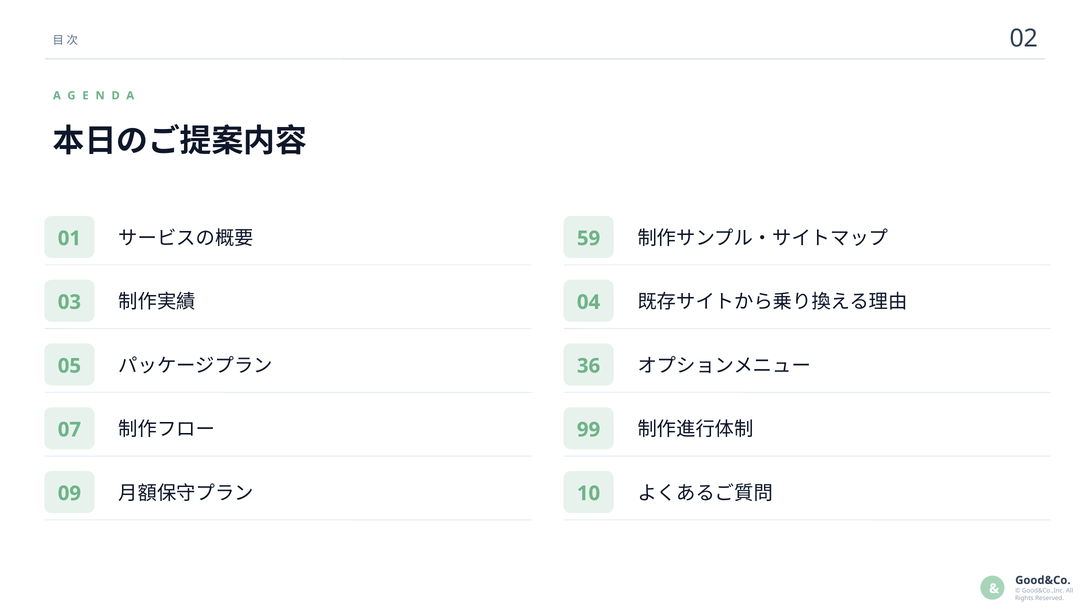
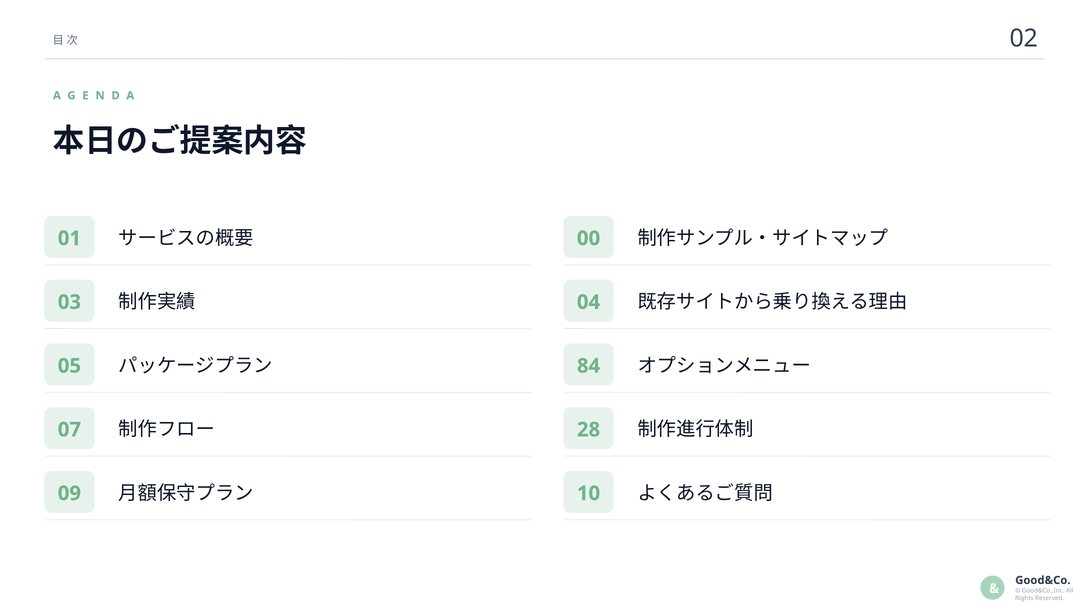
59: 59 -> 00
36: 36 -> 84
99: 99 -> 28
